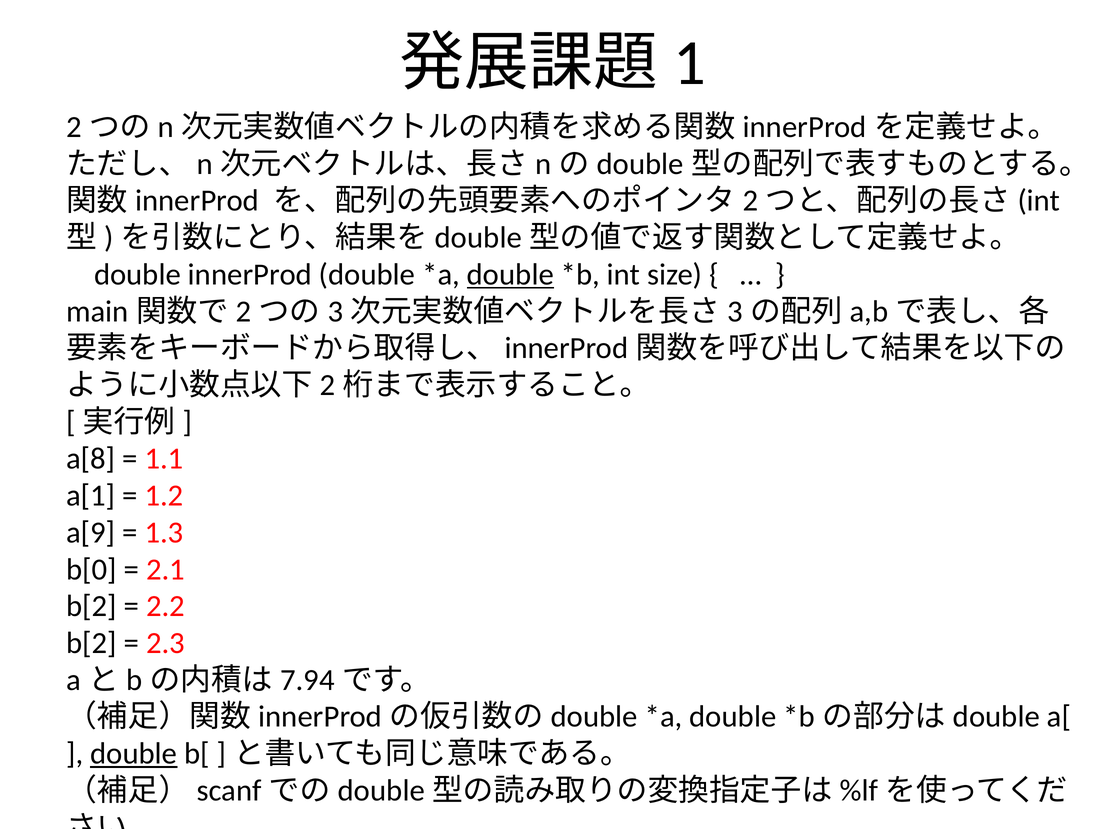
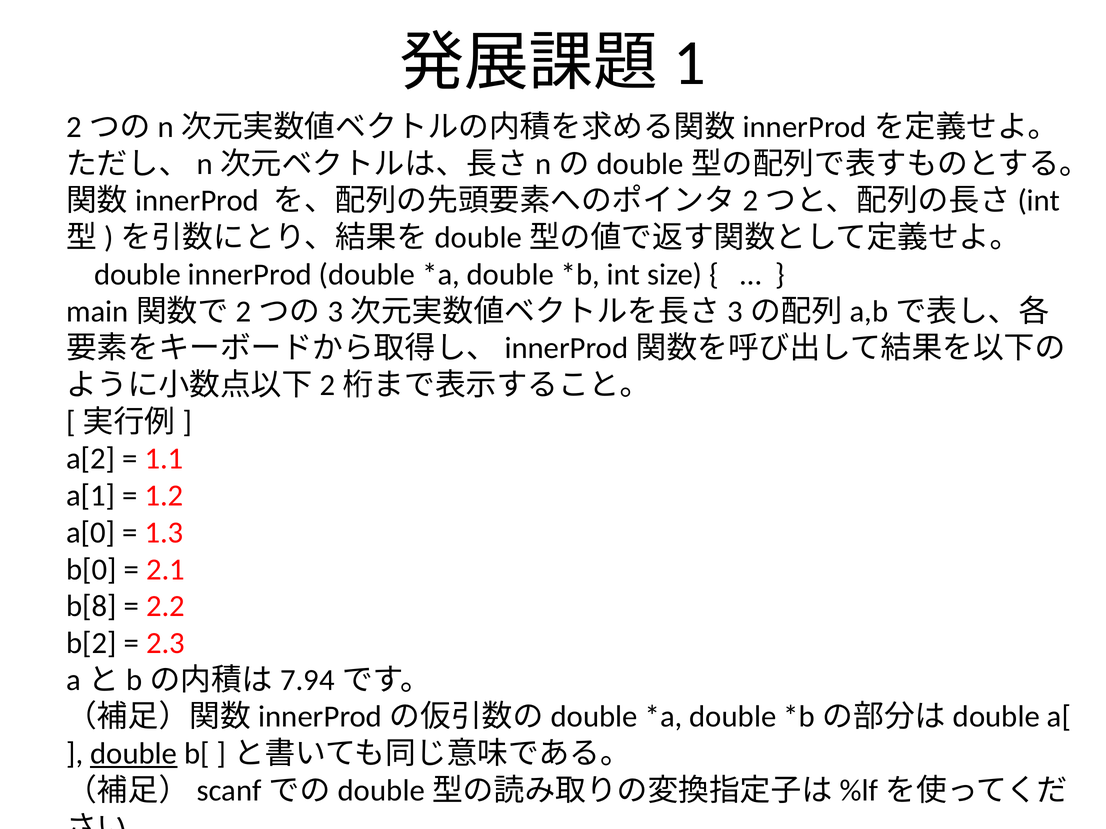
double at (510, 275) underline: present -> none
a[8: a[8 -> a[2
a[9: a[9 -> a[0
b[2 at (91, 607): b[2 -> b[8
